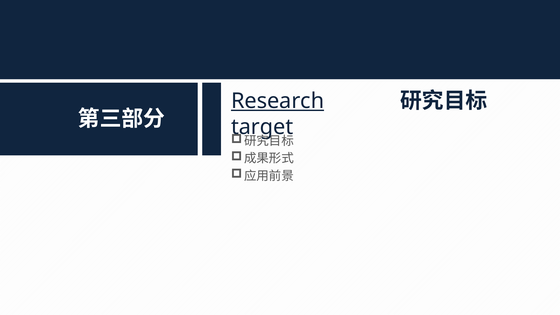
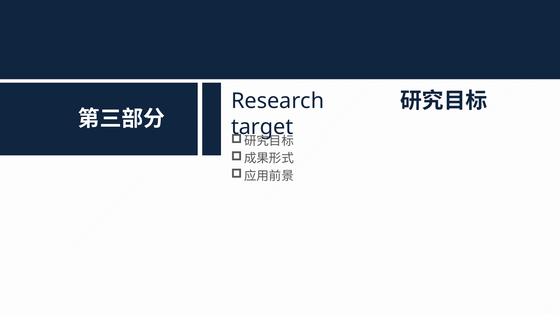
Research underline: present -> none
